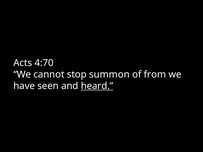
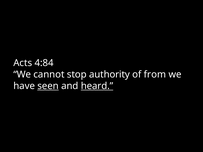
4:70: 4:70 -> 4:84
summon: summon -> authority
seen underline: none -> present
